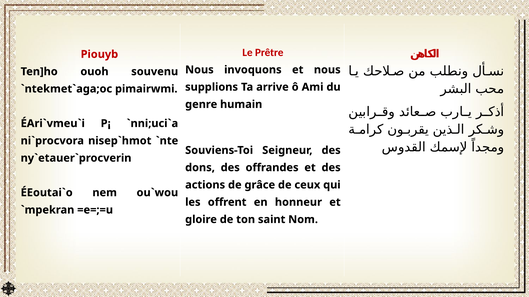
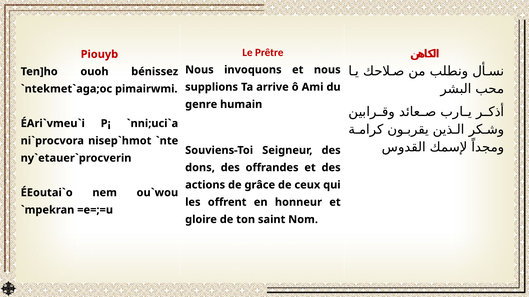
souvenu: souvenu -> bénissez
